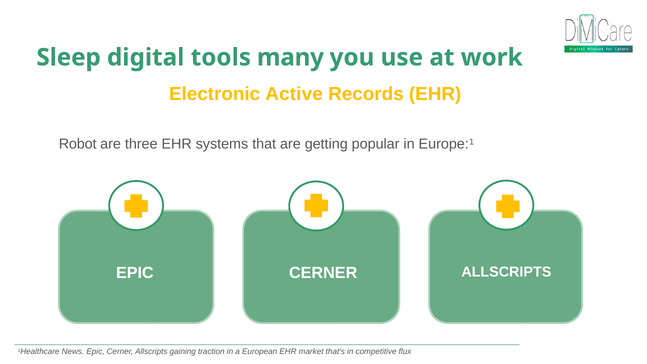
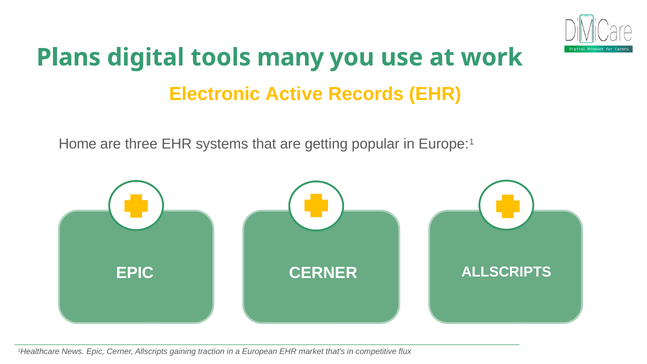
Sleep: Sleep -> Plans
Robot: Robot -> Home
